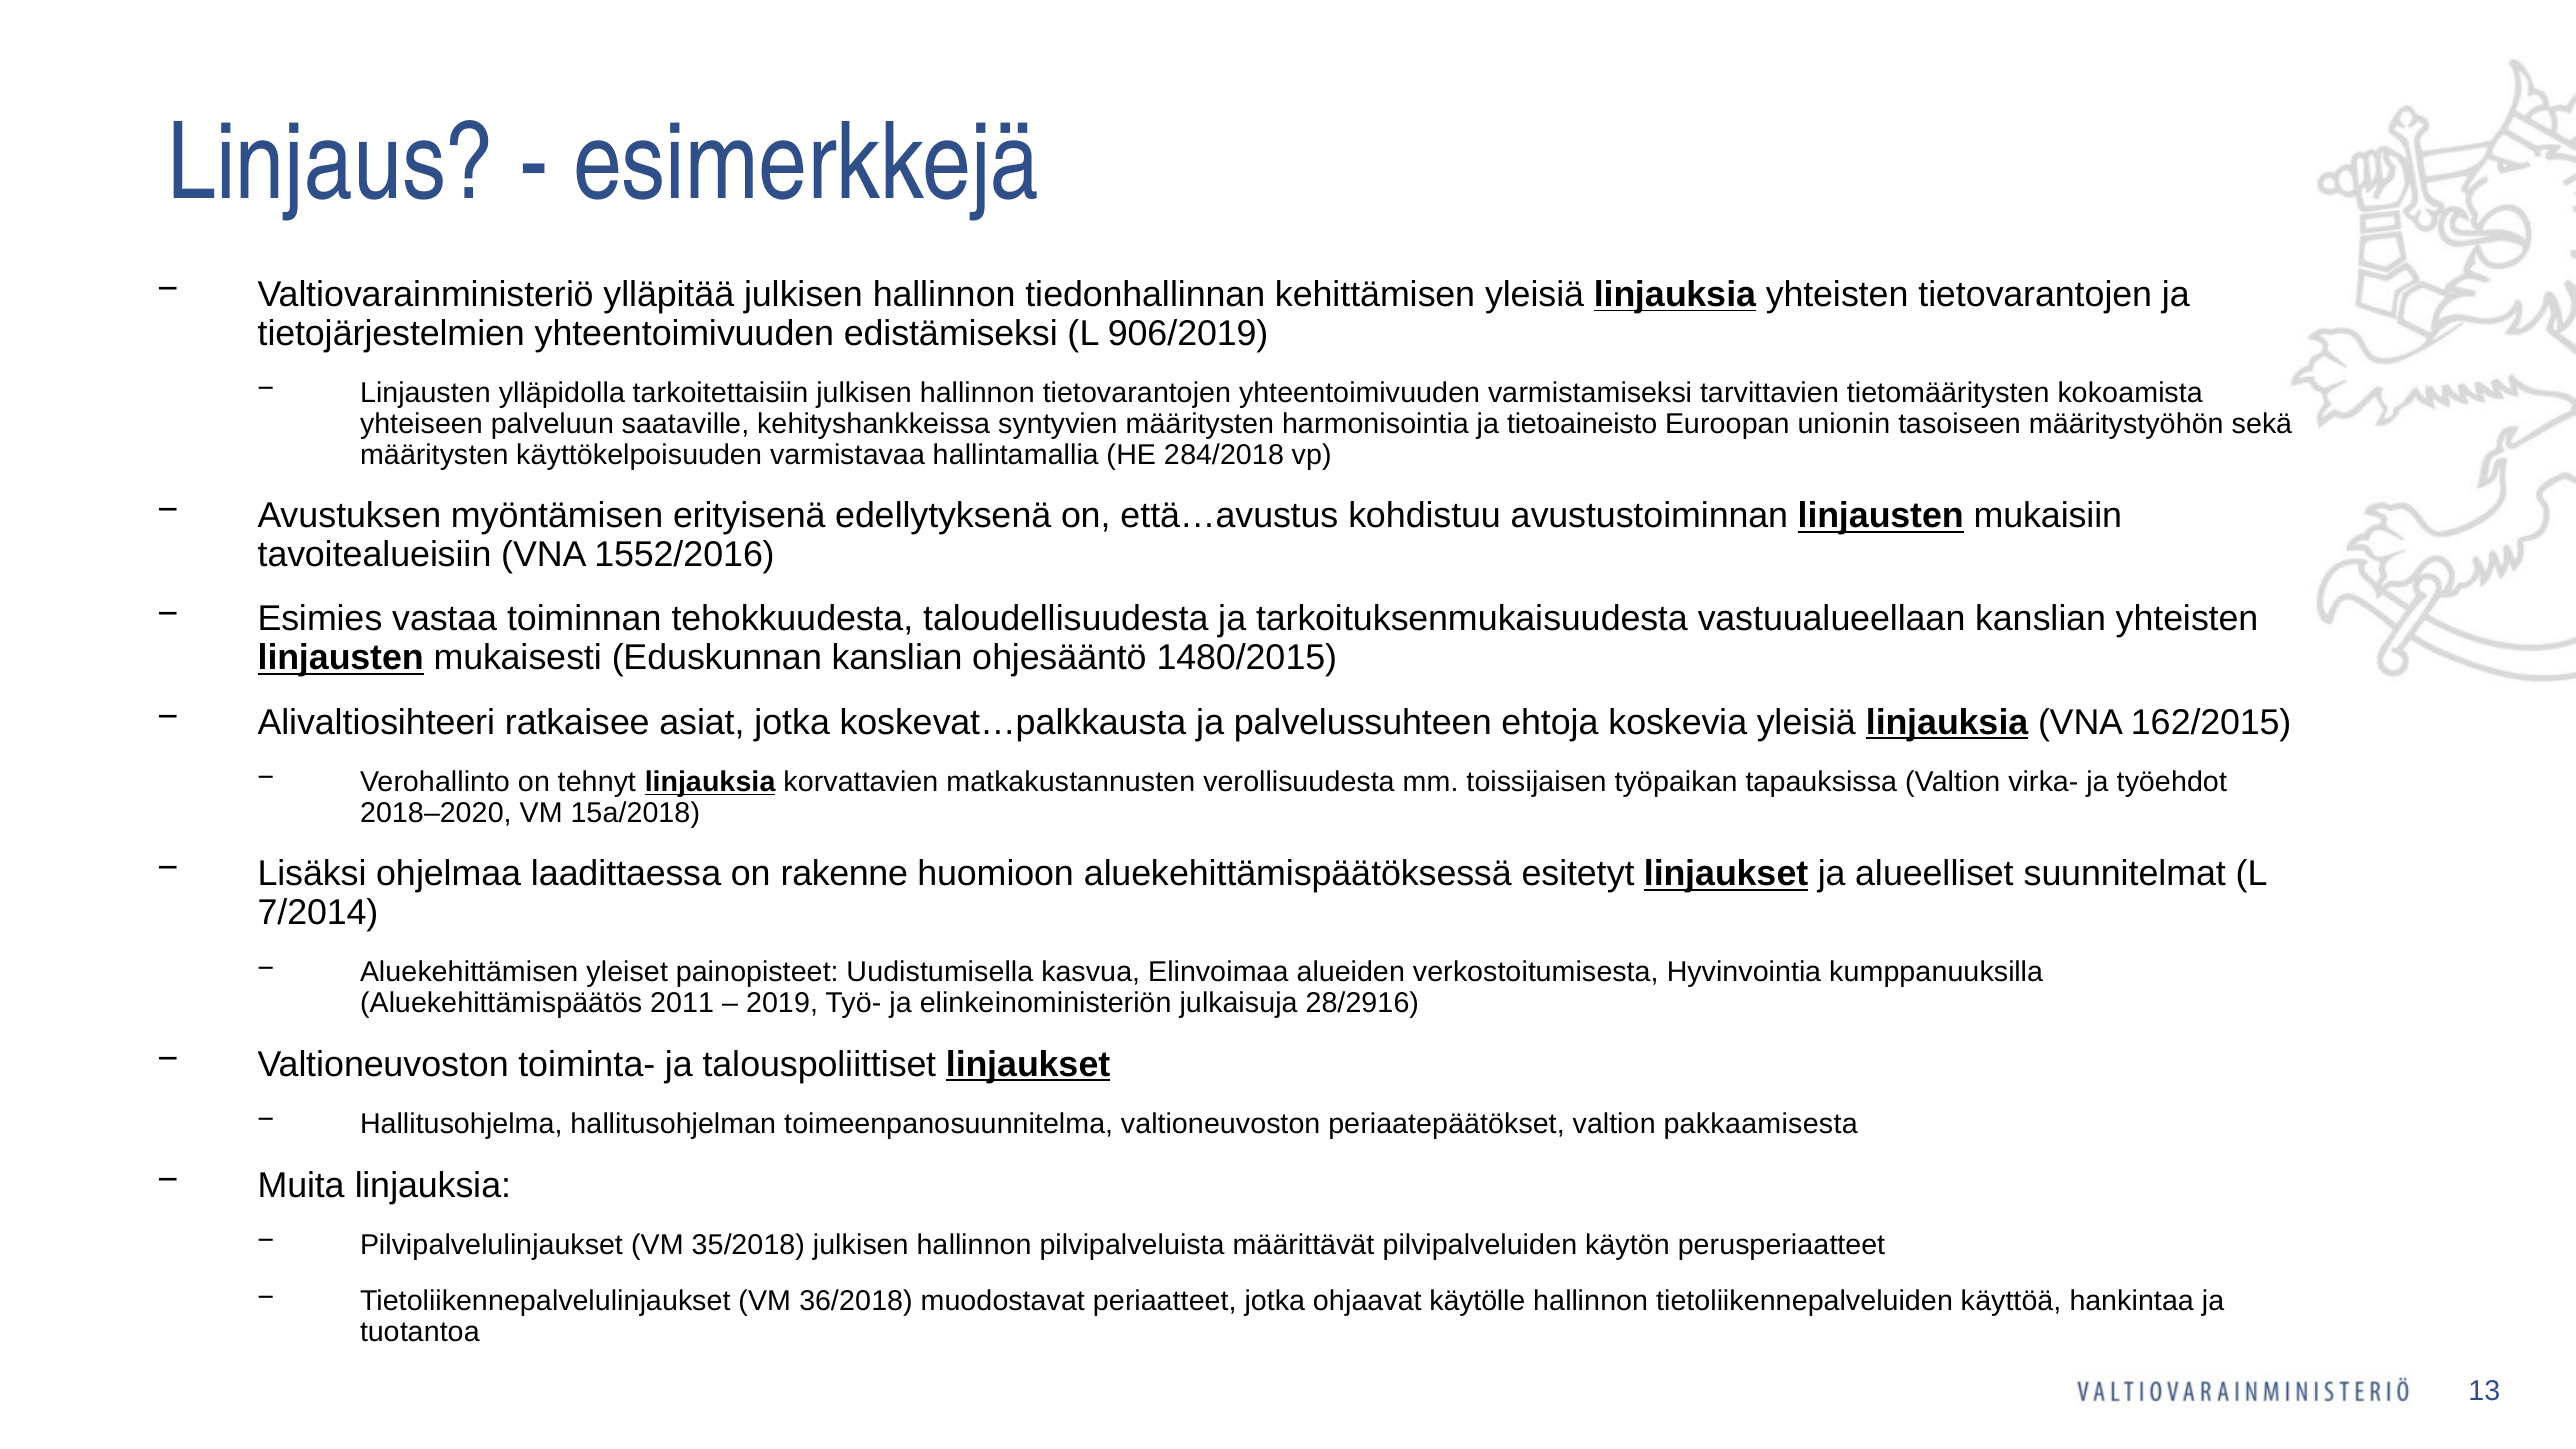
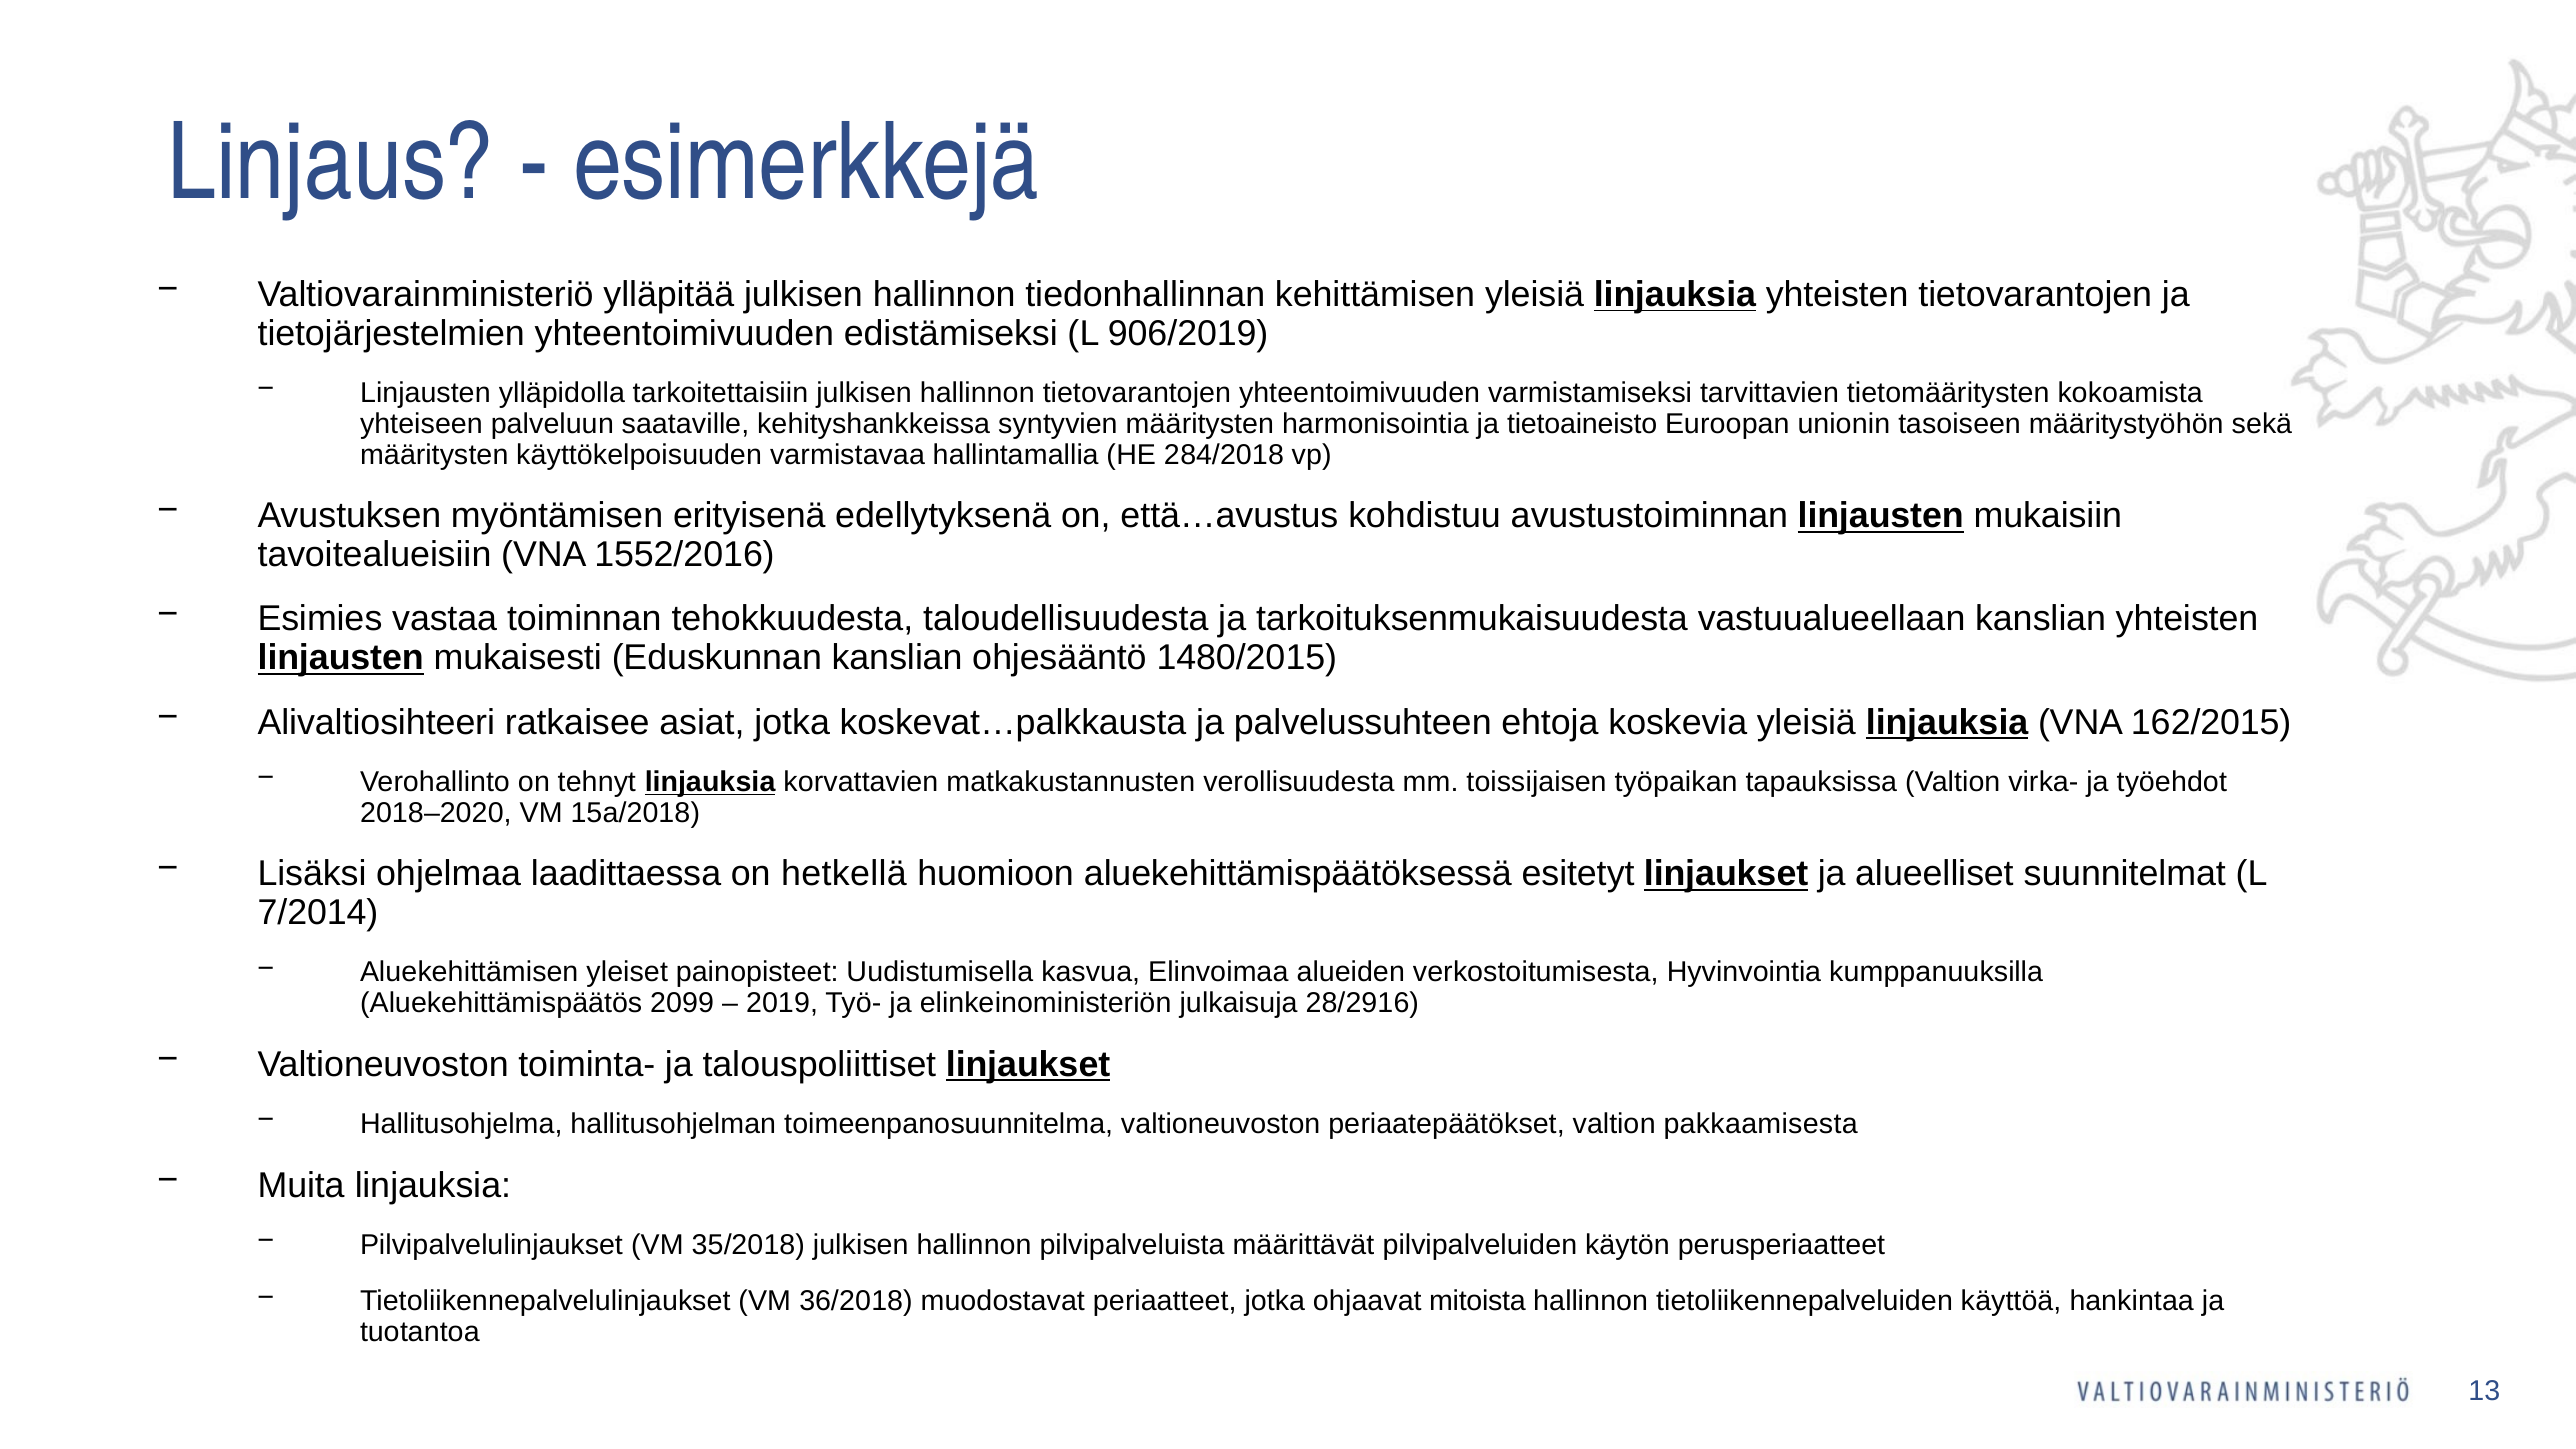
rakenne: rakenne -> hetkellä
2011: 2011 -> 2099
käytölle: käytölle -> mitoista
